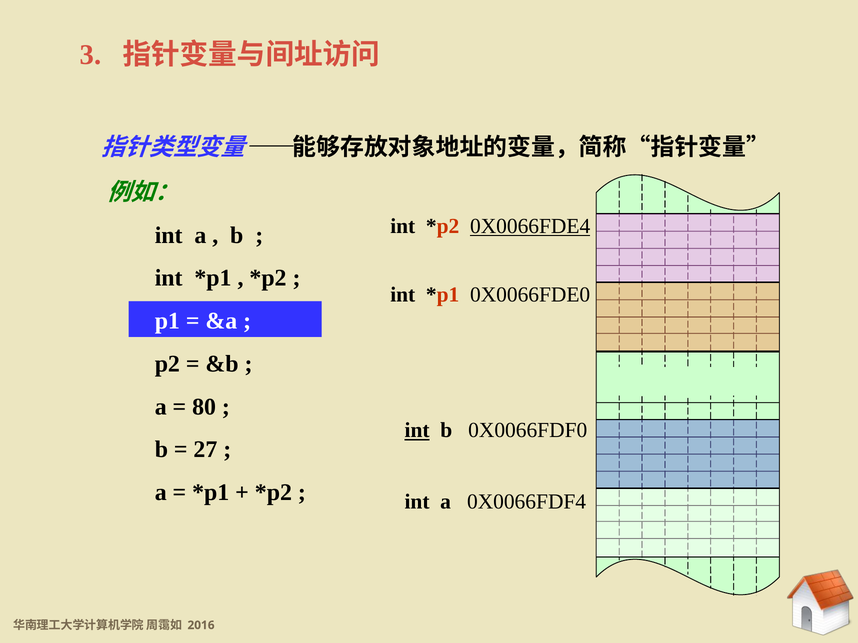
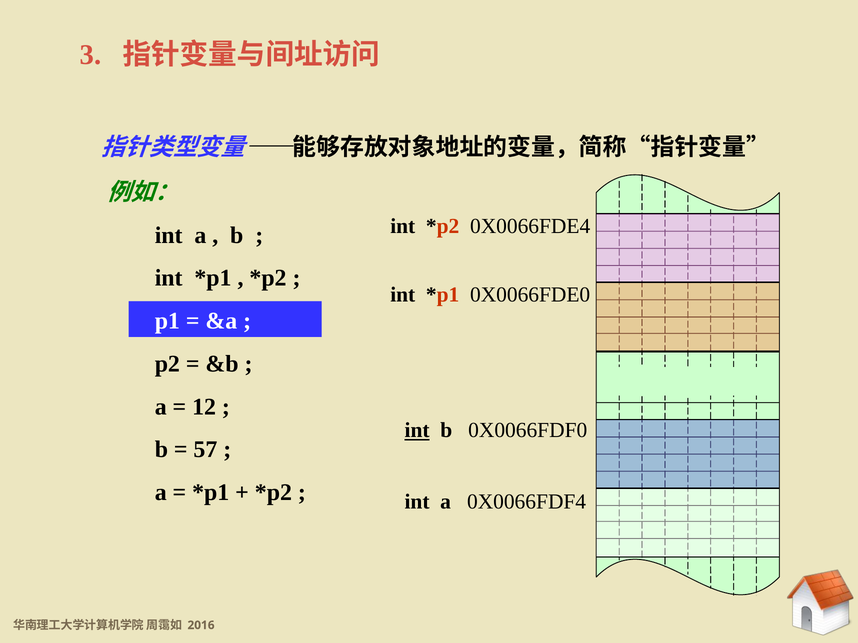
0X0066FDE4 underline: present -> none
80: 80 -> 12
27: 27 -> 57
